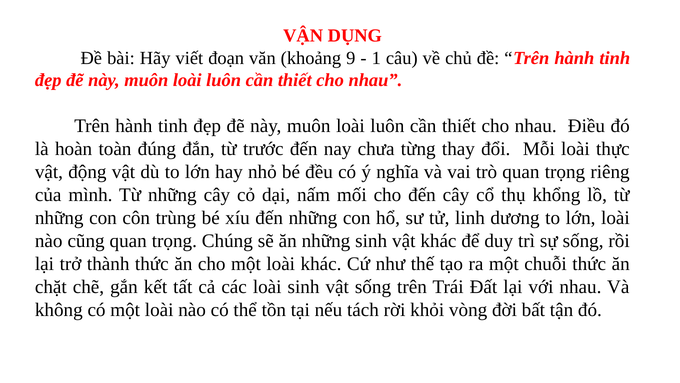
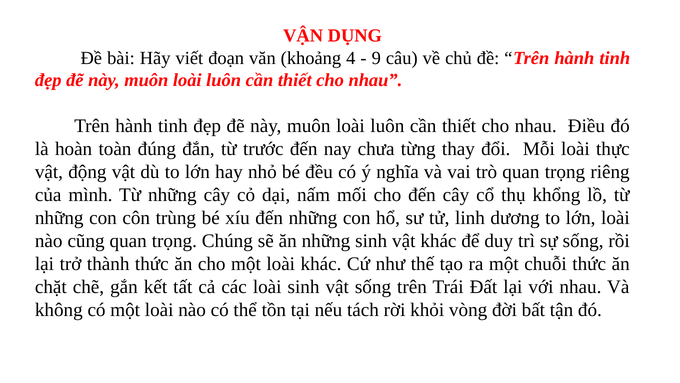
9: 9 -> 4
1: 1 -> 9
